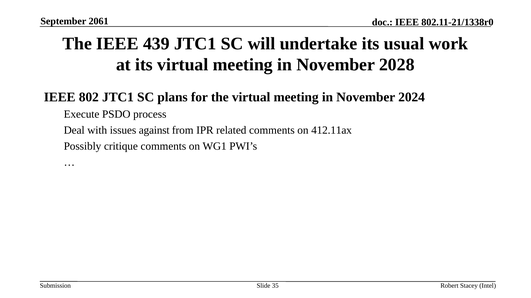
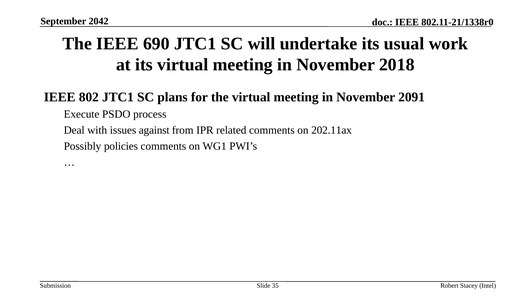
2061: 2061 -> 2042
439: 439 -> 690
2028: 2028 -> 2018
2024: 2024 -> 2091
412.11ax: 412.11ax -> 202.11ax
critique: critique -> policies
